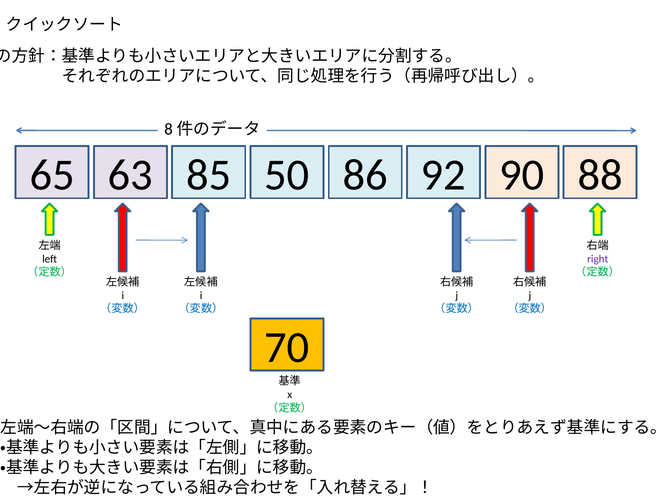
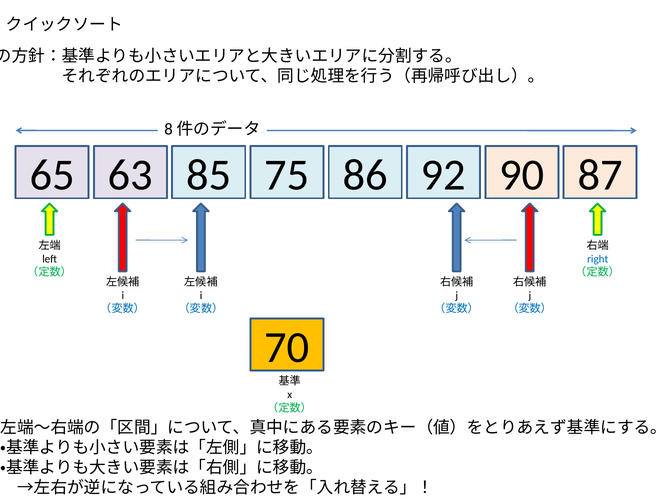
50: 50 -> 75
88: 88 -> 87
right colour: purple -> blue
